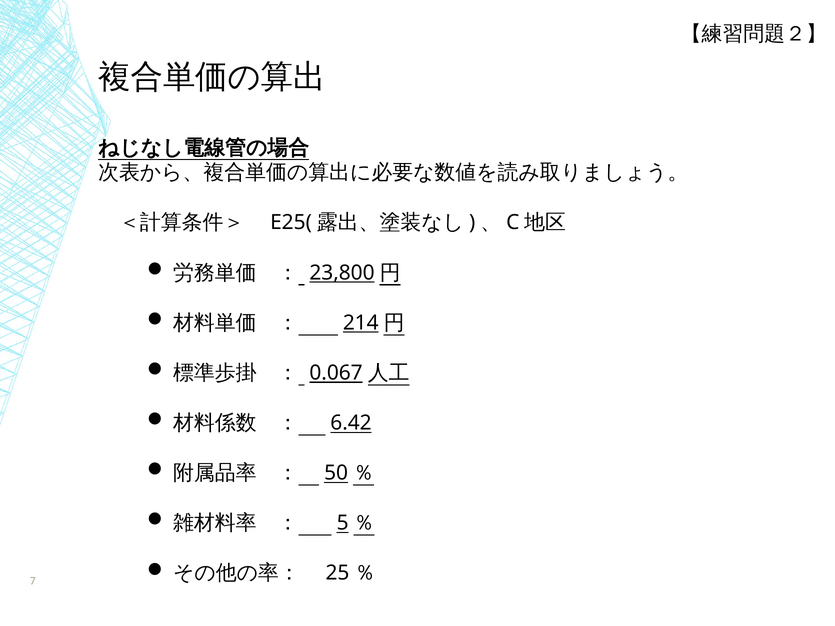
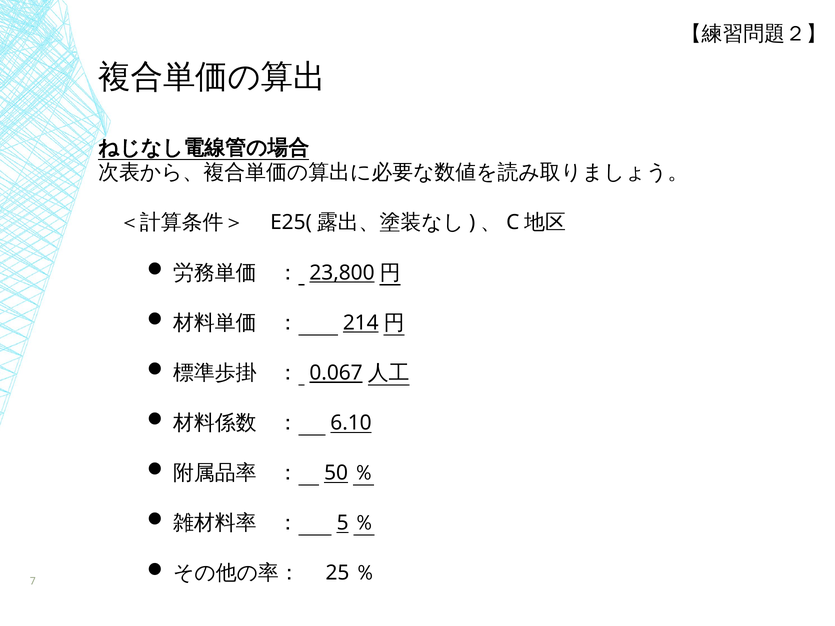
6.42: 6.42 -> 6.10
